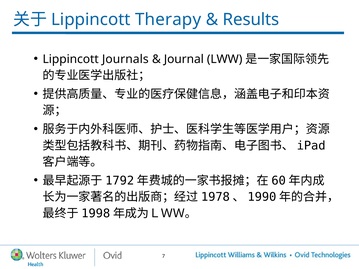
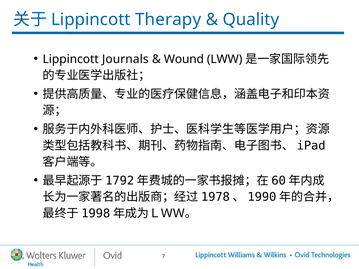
Results: Results -> Quality
Journal: Journal -> Wound
